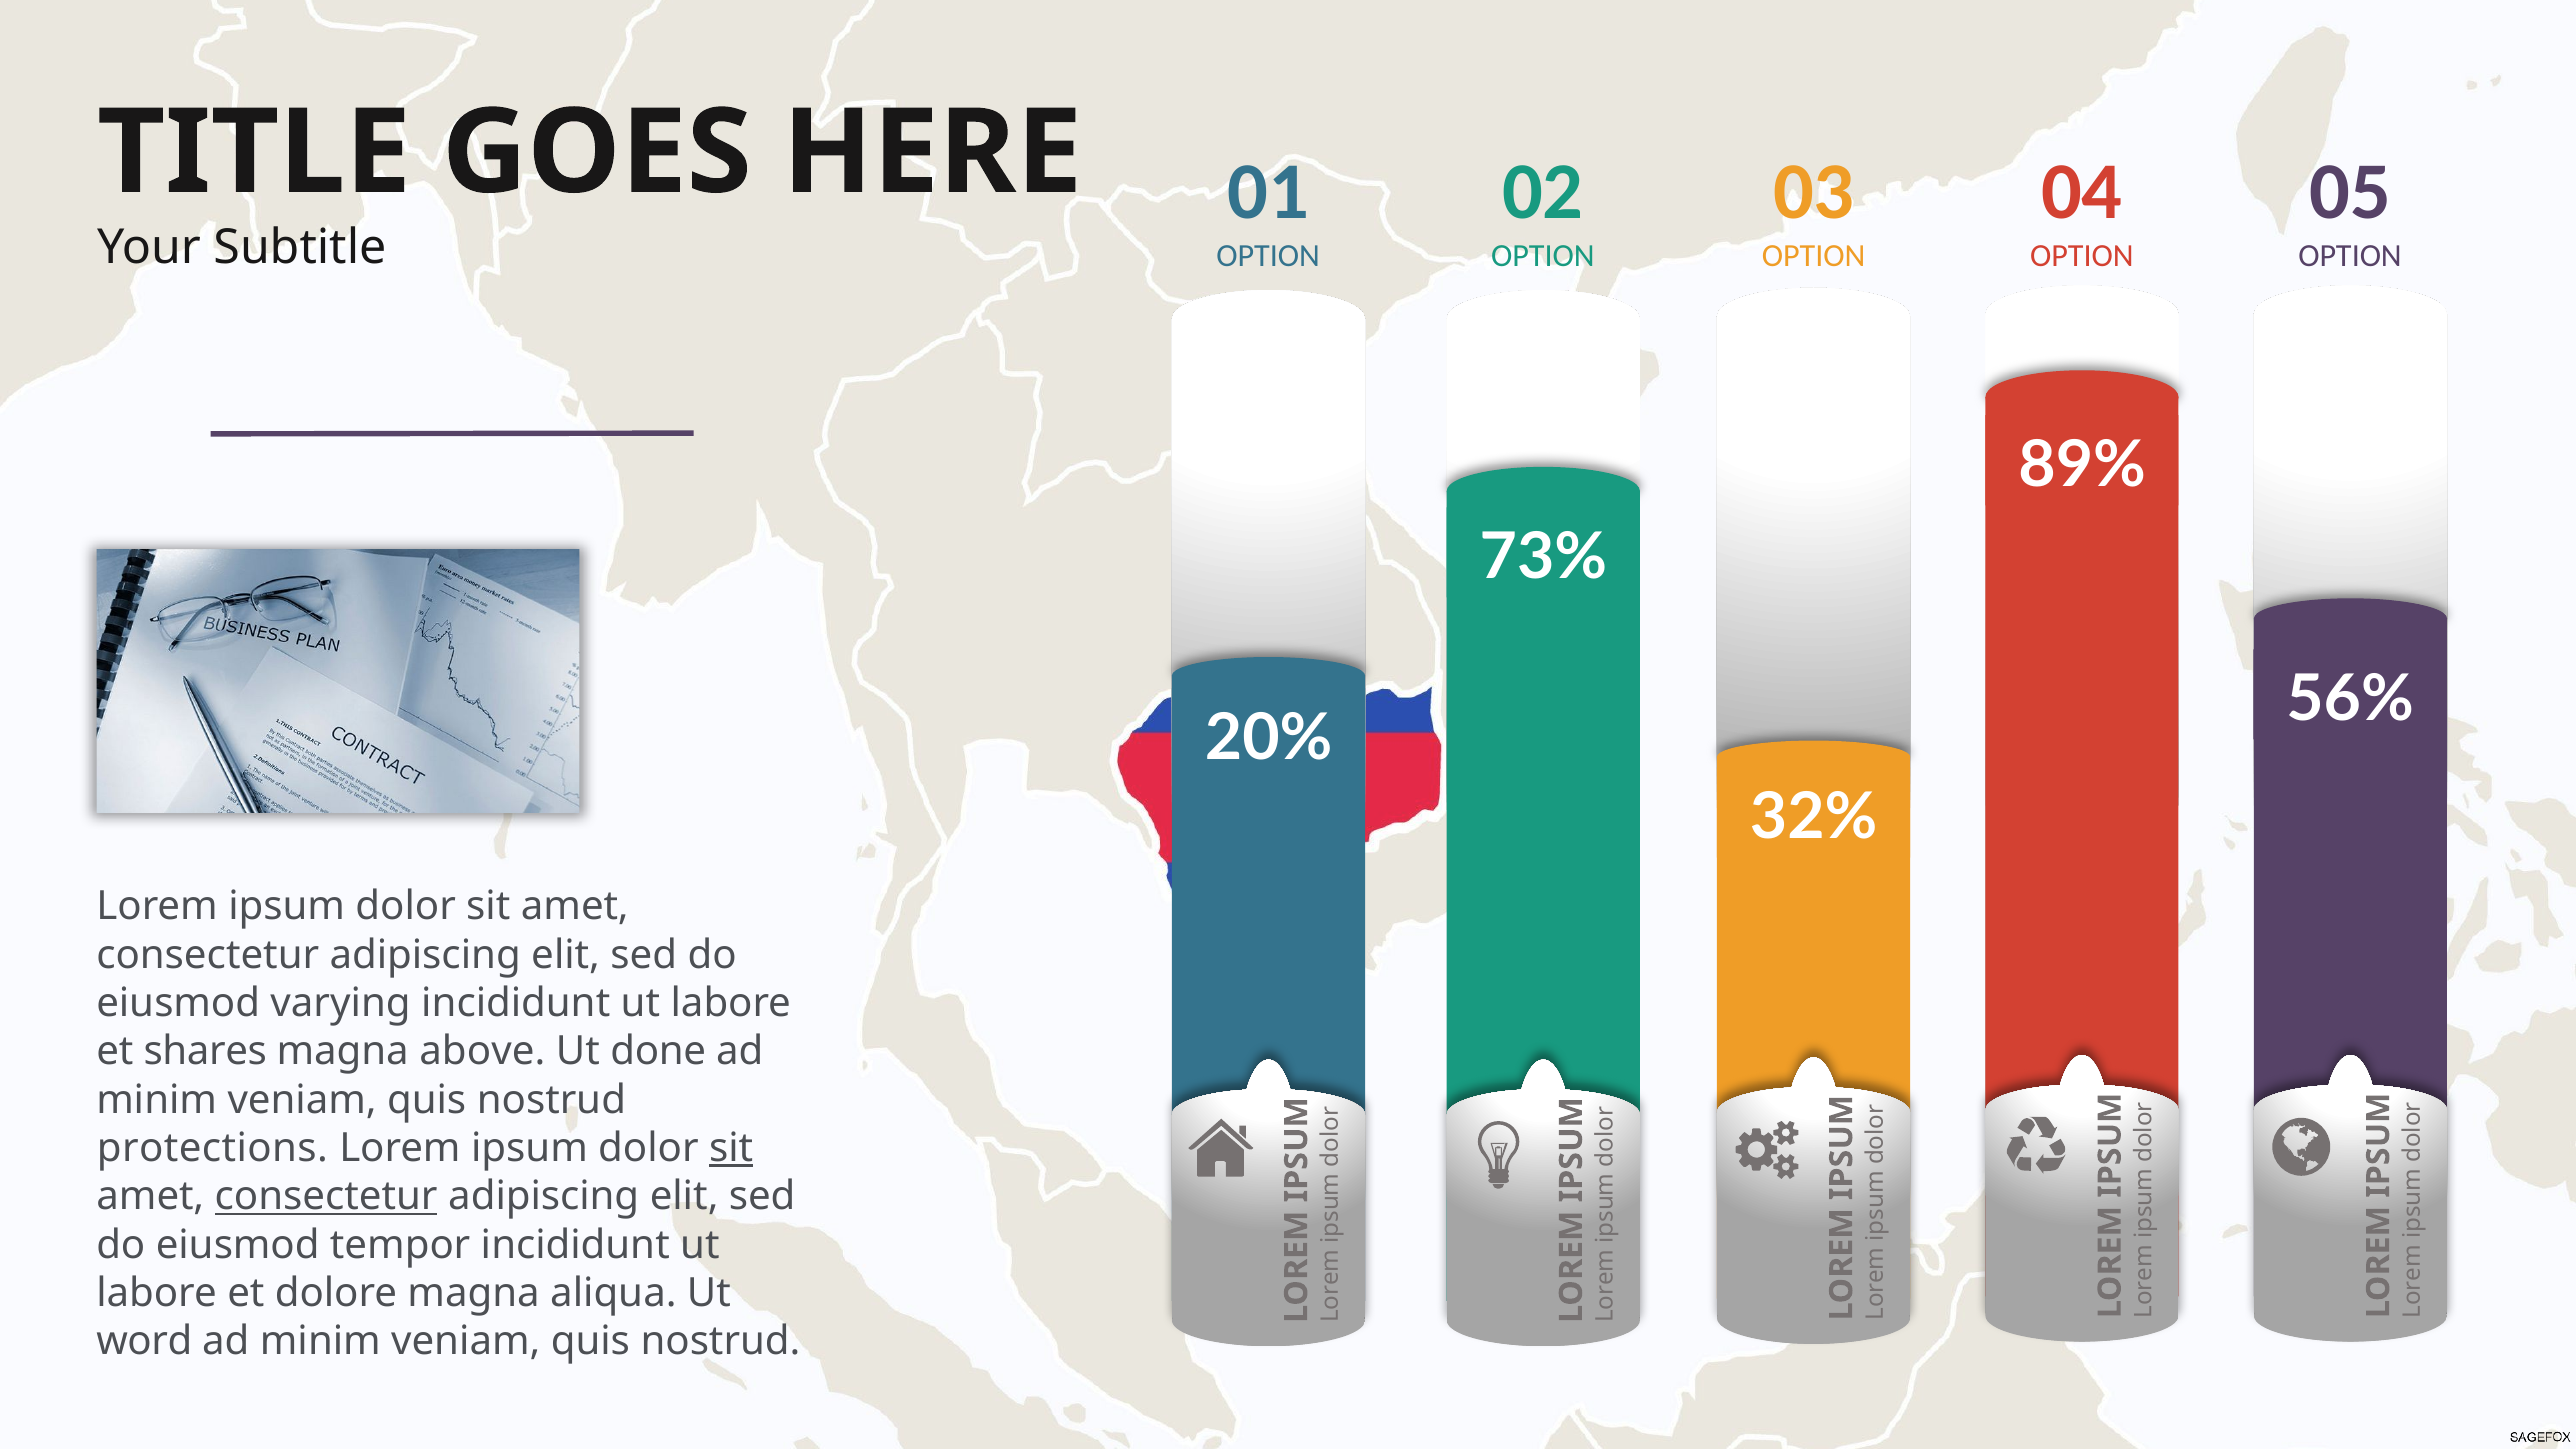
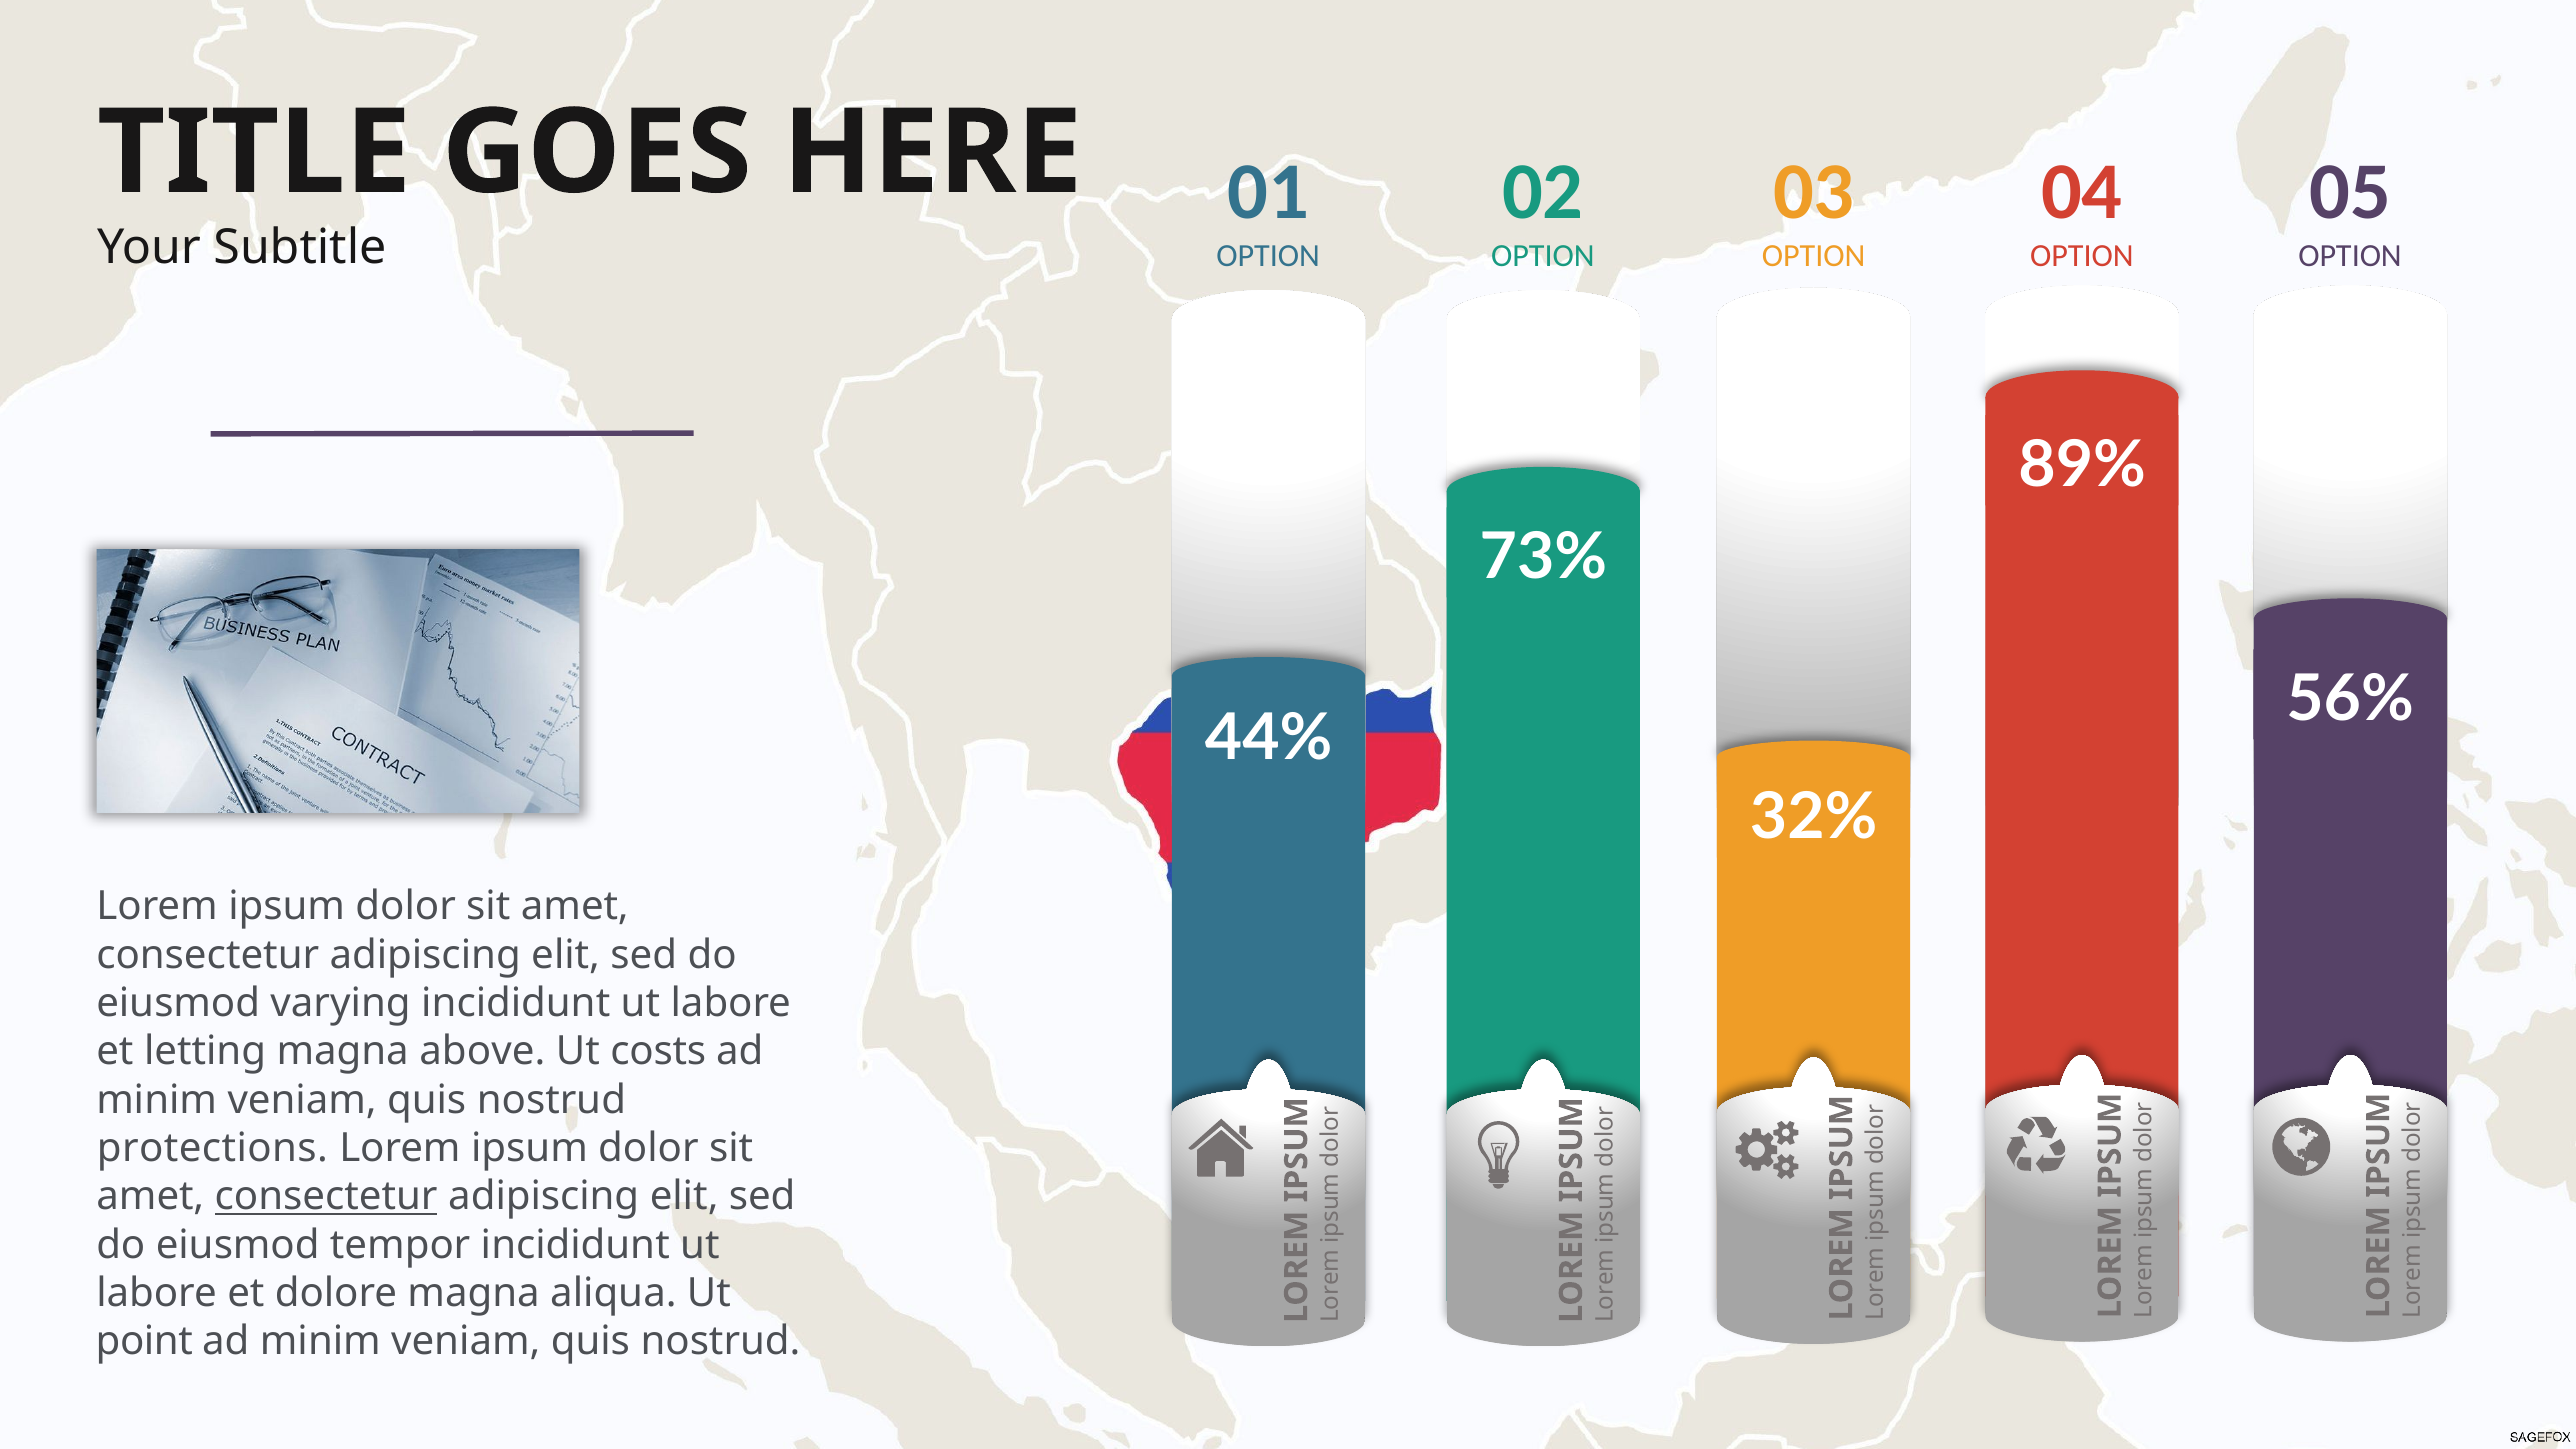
20%: 20% -> 44%
shares: shares -> letting
done: done -> costs
sit at (731, 1148) underline: present -> none
word: word -> point
